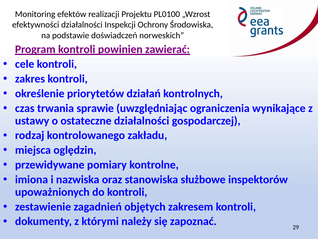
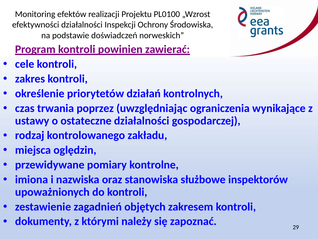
sprawie: sprawie -> poprzez
